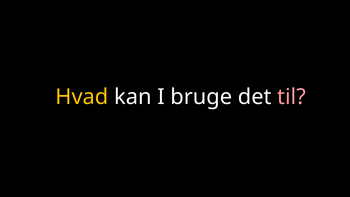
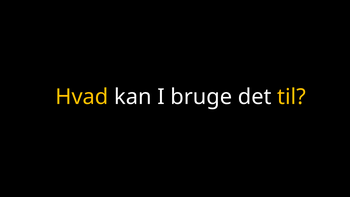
til colour: pink -> yellow
